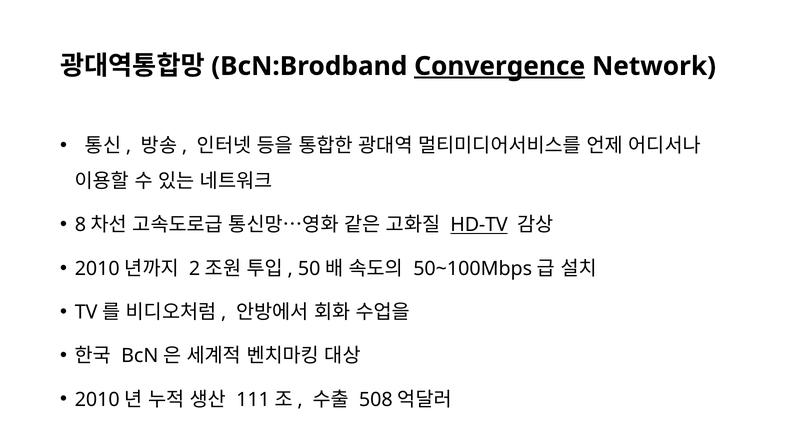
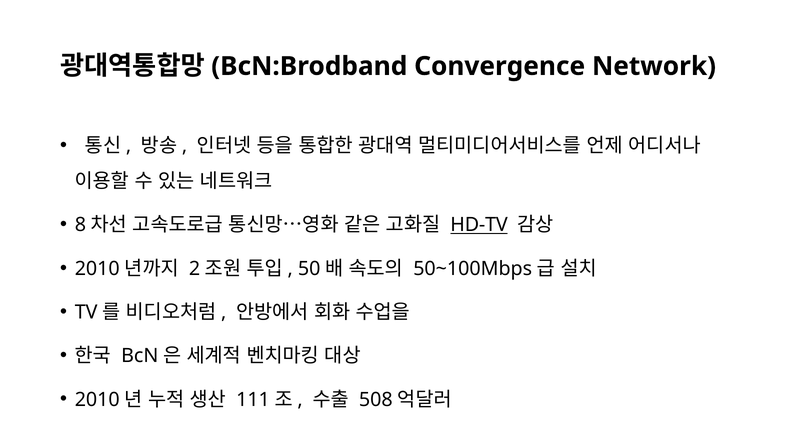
Convergence underline: present -> none
